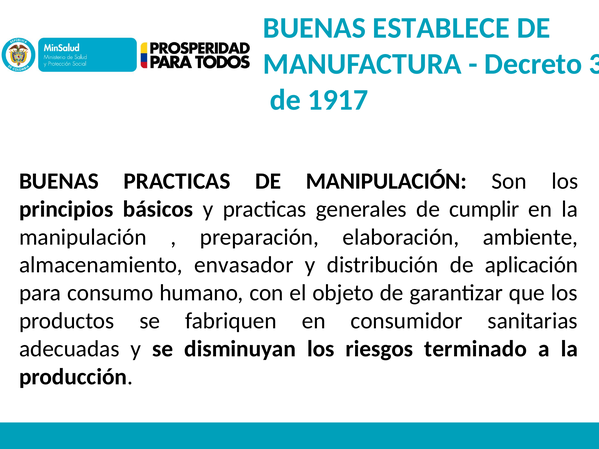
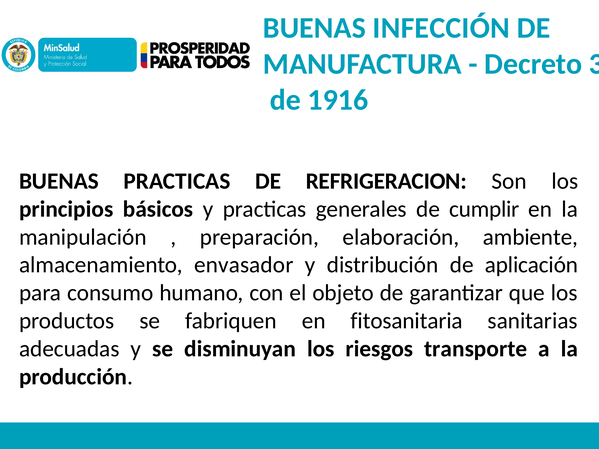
ESTABLECE: ESTABLECE -> INFECCIÓN
1917: 1917 -> 1916
DE MANIPULACIÓN: MANIPULACIÓN -> REFRIGERACION
consumidor: consumidor -> fitosanitaria
terminado: terminado -> transporte
